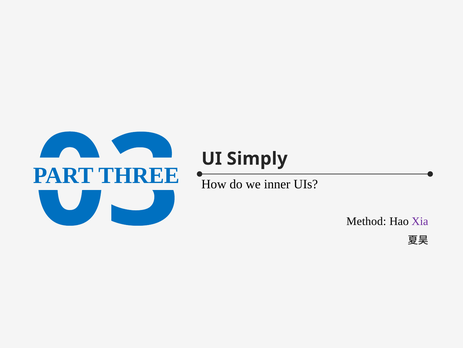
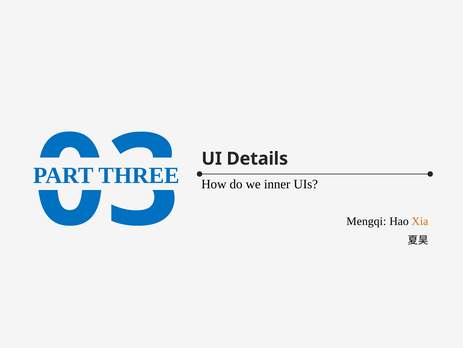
Simply: Simply -> Details
Method: Method -> Mengqi
Xia colour: purple -> orange
